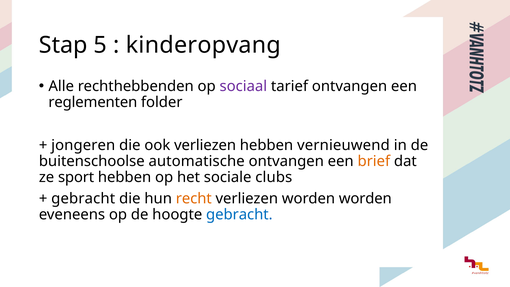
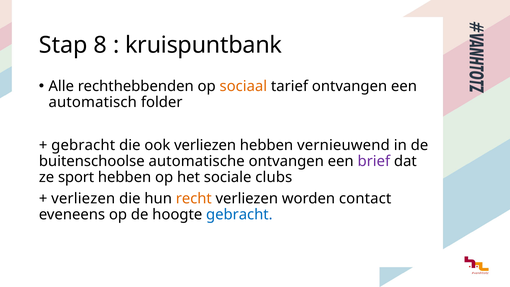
5: 5 -> 8
kinderopvang: kinderopvang -> kruispuntbank
sociaal colour: purple -> orange
reglementen: reglementen -> automatisch
jongeren at (83, 145): jongeren -> gebracht
brief colour: orange -> purple
gebracht at (83, 199): gebracht -> verliezen
worden worden: worden -> contact
